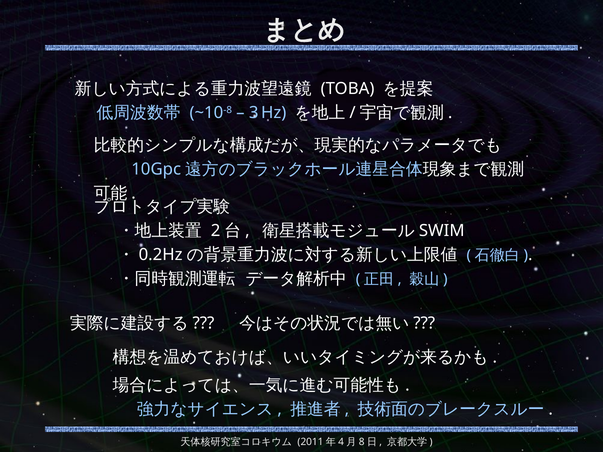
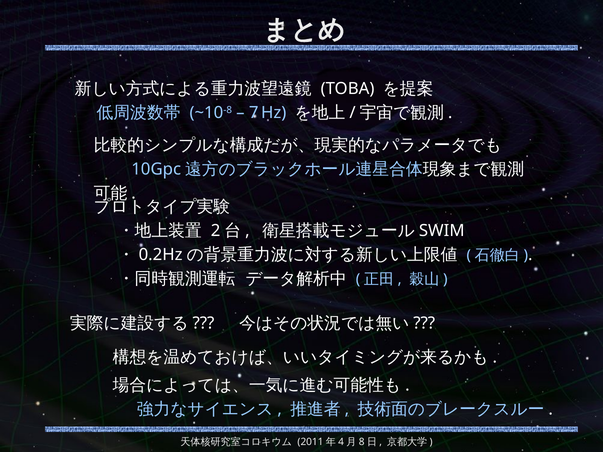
3: 3 -> 7
